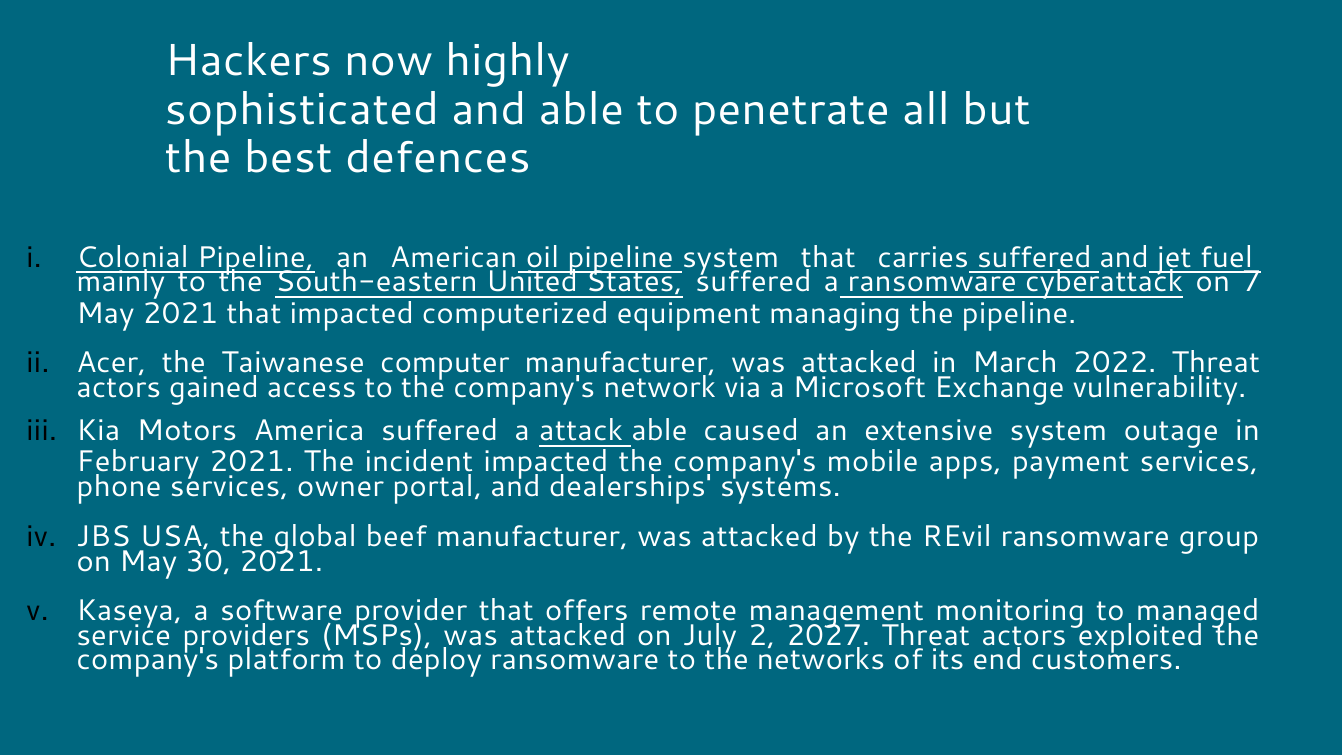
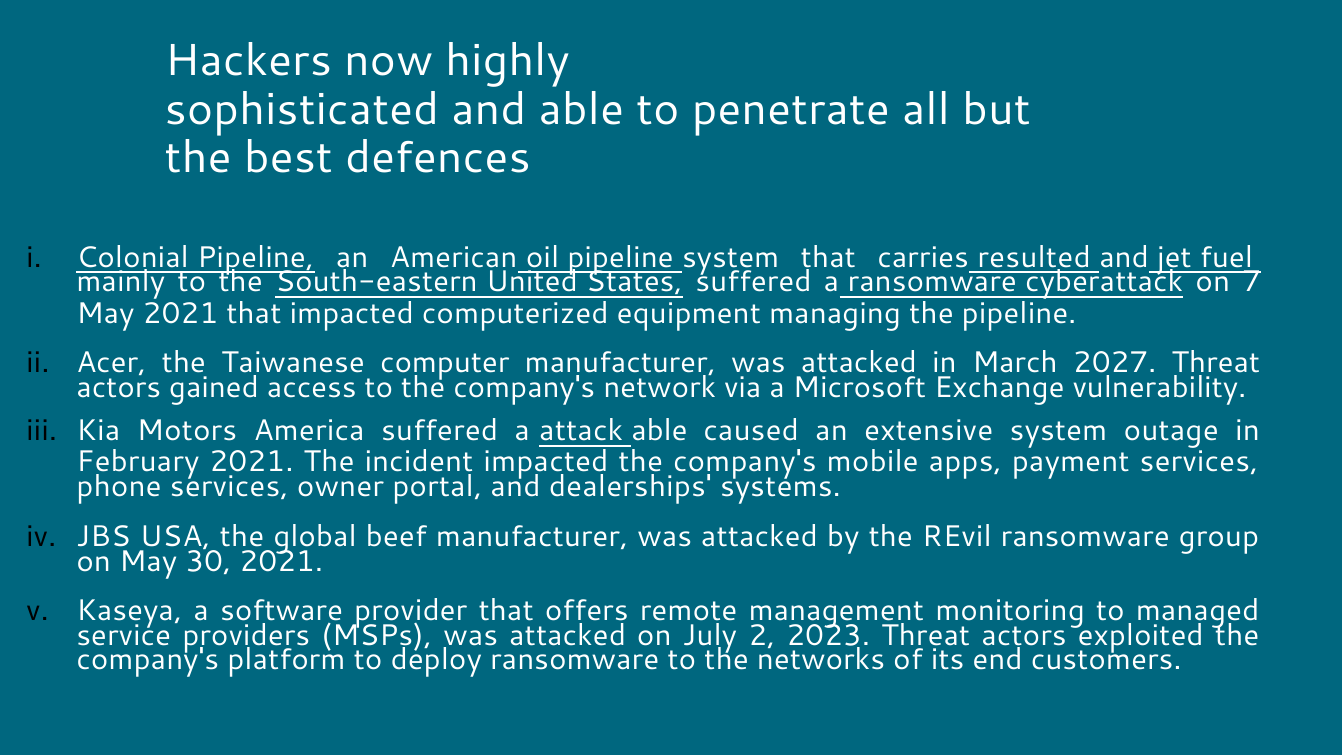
carries suffered: suffered -> resulted
2022: 2022 -> 2027
2027: 2027 -> 2023
